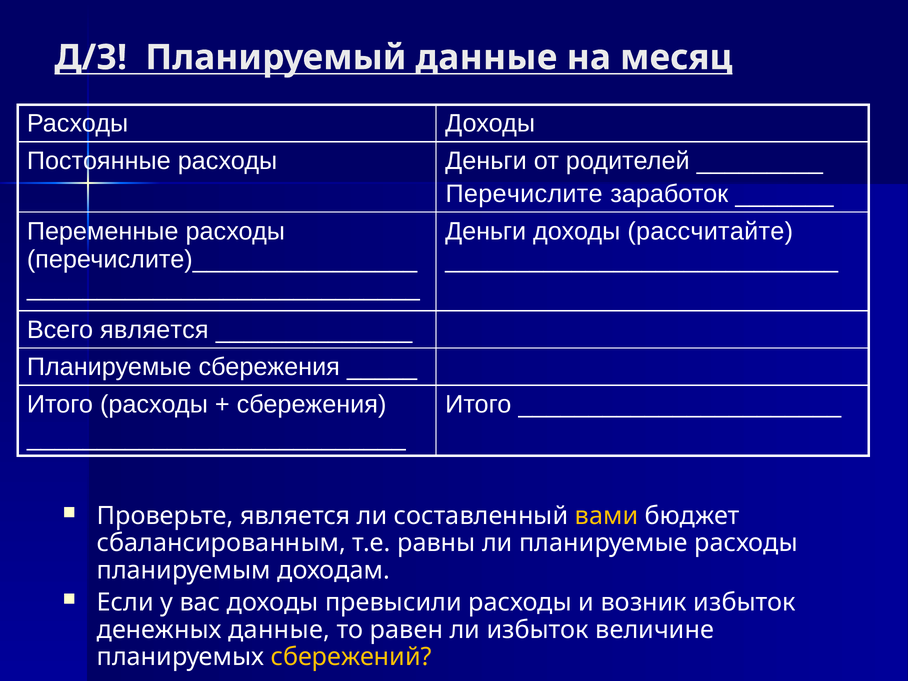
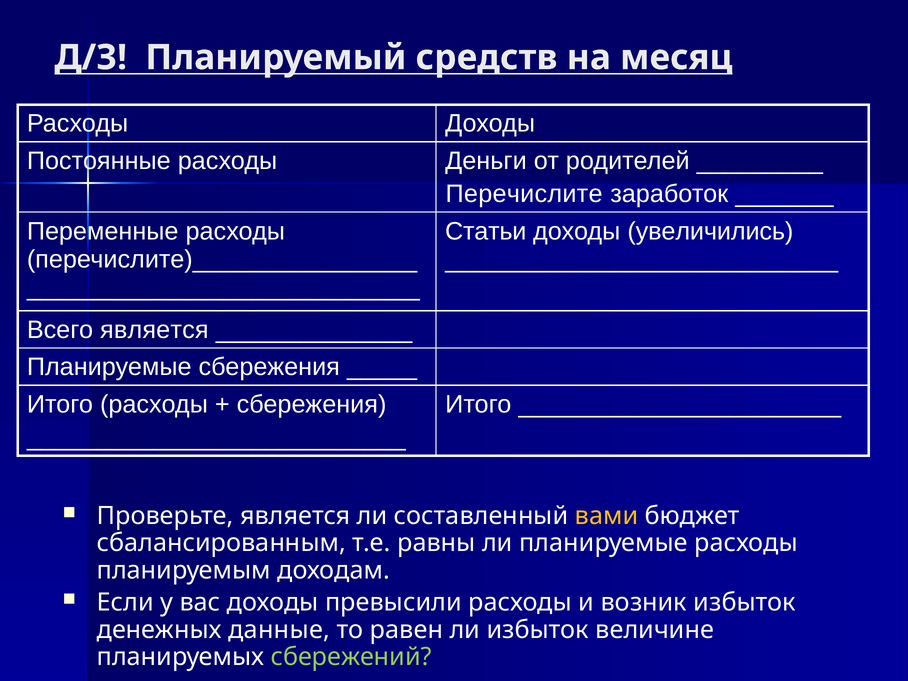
Планируемый данные: данные -> средств
Деньги at (486, 231): Деньги -> Статьи
рассчитайте: рассчитайте -> увеличились
сбережений colour: yellow -> light green
